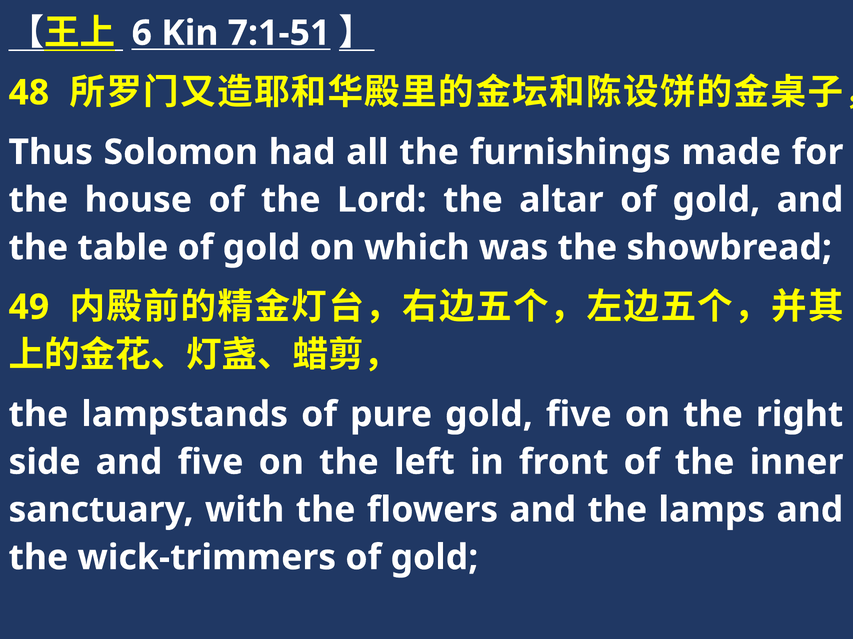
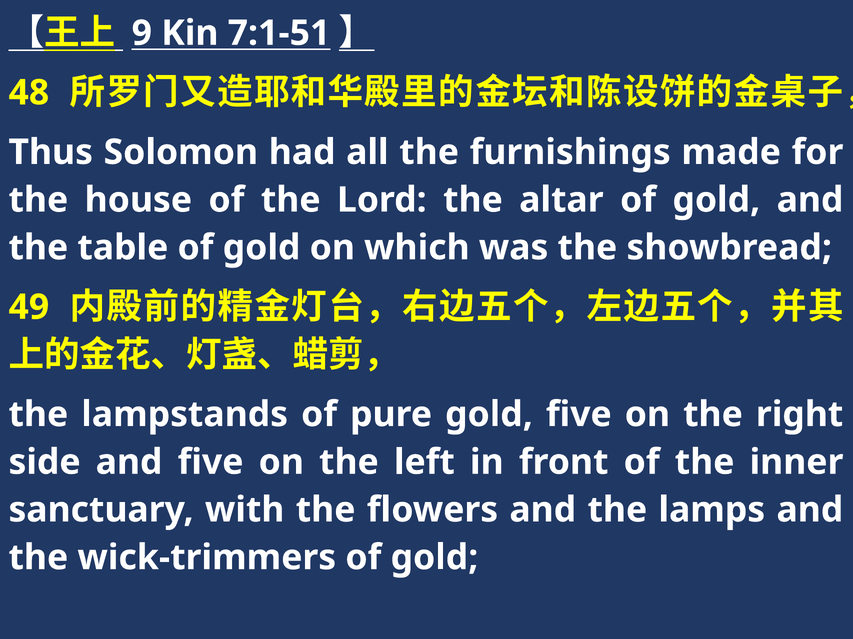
6: 6 -> 9
